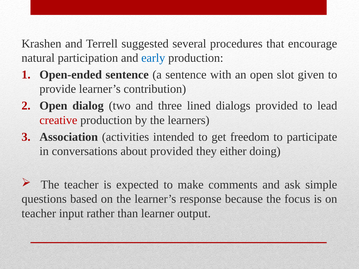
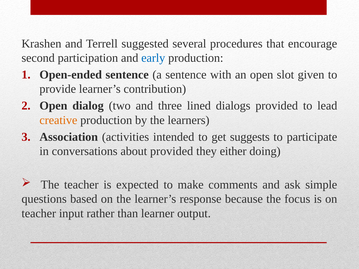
natural: natural -> second
creative colour: red -> orange
freedom: freedom -> suggests
